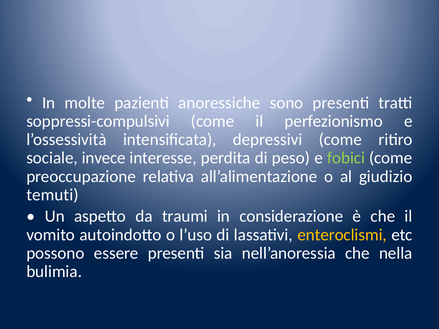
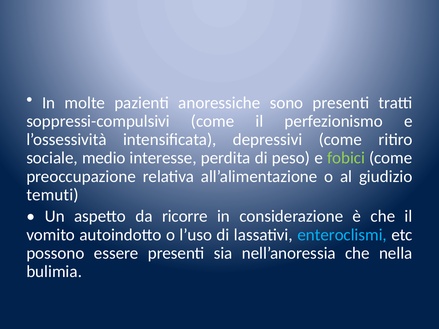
invece: invece -> medio
traumi: traumi -> ricorre
enteroclismi colour: yellow -> light blue
